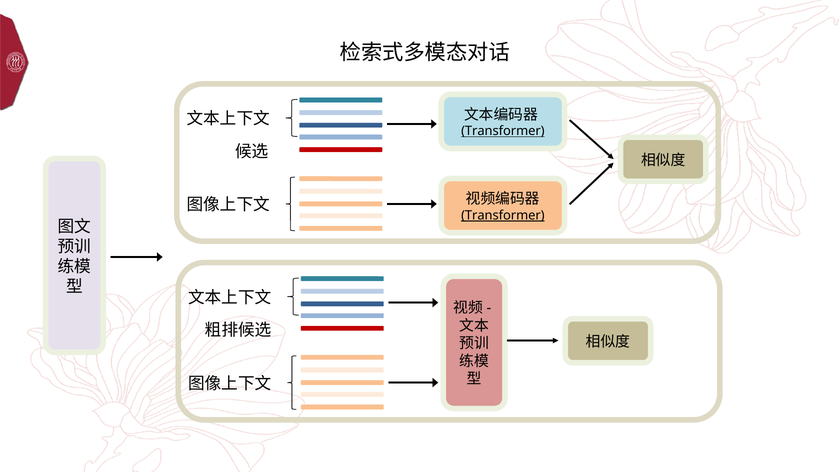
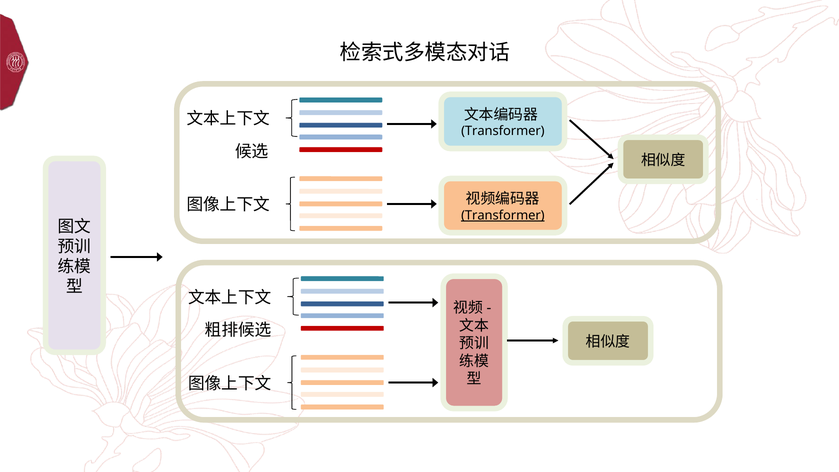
Transformer at (503, 131) underline: present -> none
